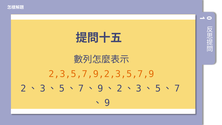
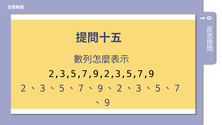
2,3,5,7,9,2,3,5,7,9 colour: orange -> black
